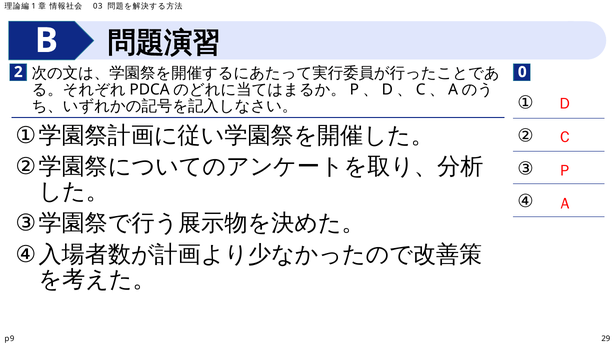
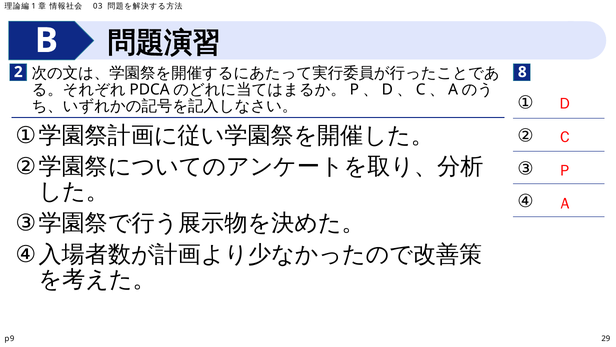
0: 0 -> 8
